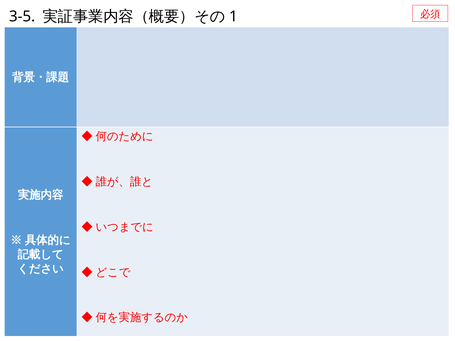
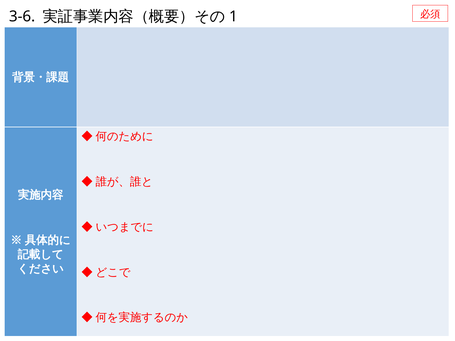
3-5: 3-5 -> 3-6
